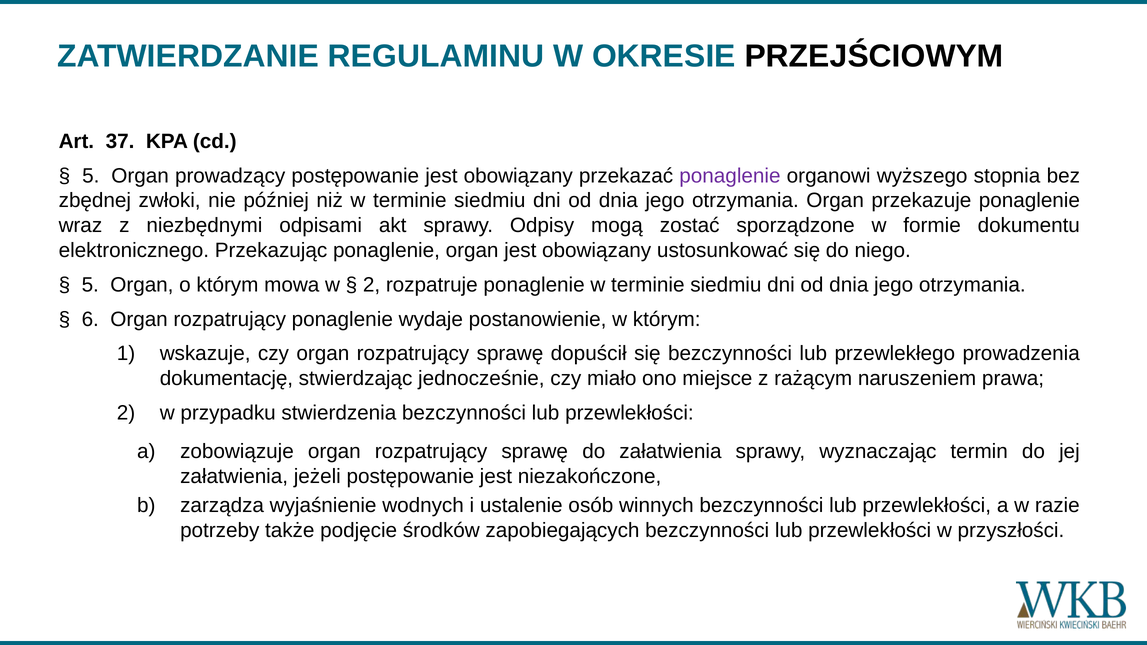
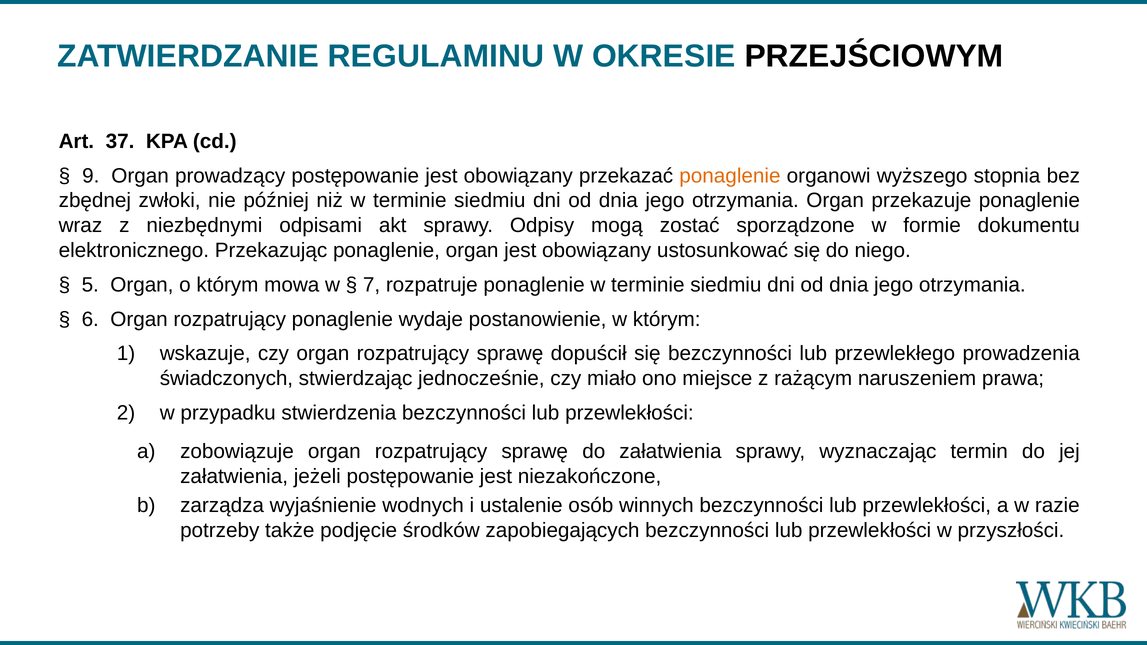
5 at (91, 176): 5 -> 9
ponaglenie at (730, 176) colour: purple -> orange
2 at (372, 285): 2 -> 7
dokumentację: dokumentację -> świadczonych
